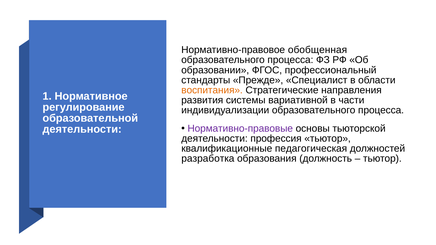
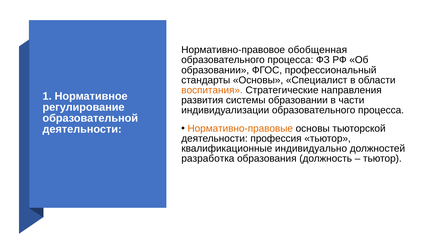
стандарты Прежде: Прежде -> Основы
системы вариативной: вариативной -> образовании
Нормативно-правовые colour: purple -> orange
педагогическая: педагогическая -> индивидуально
